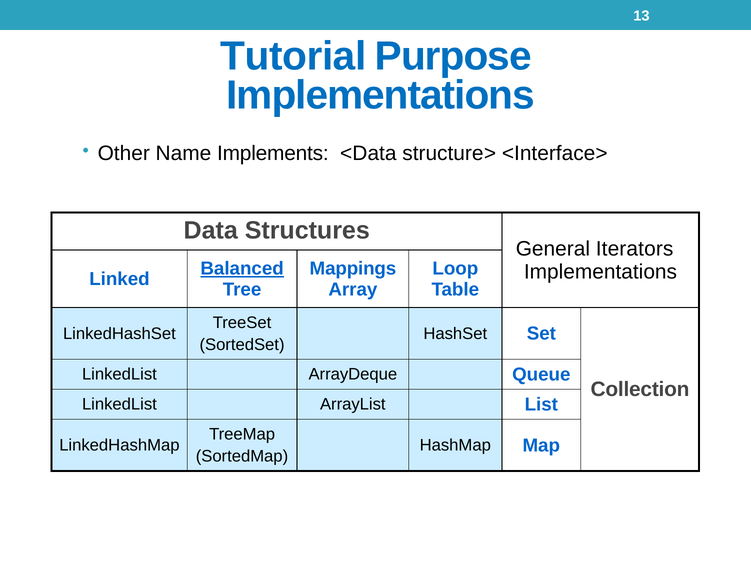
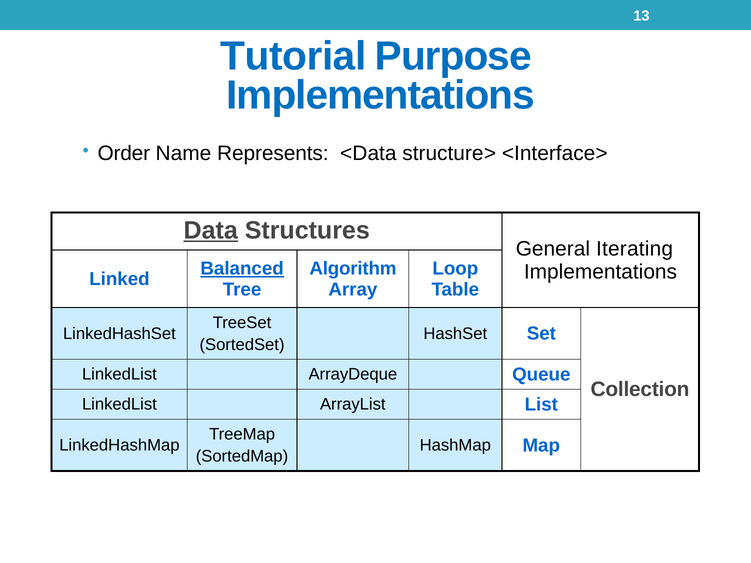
Other: Other -> Order
Implements: Implements -> Represents
Data underline: none -> present
Iterators: Iterators -> Iterating
Mappings: Mappings -> Algorithm
